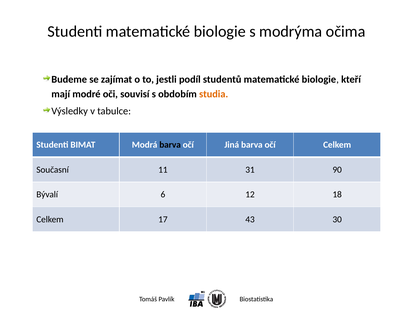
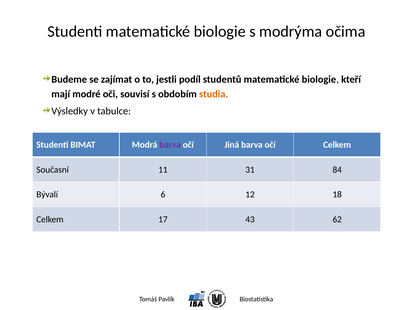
barva at (170, 145) colour: black -> purple
90: 90 -> 84
30: 30 -> 62
